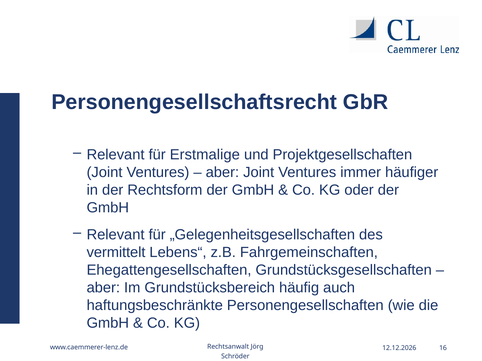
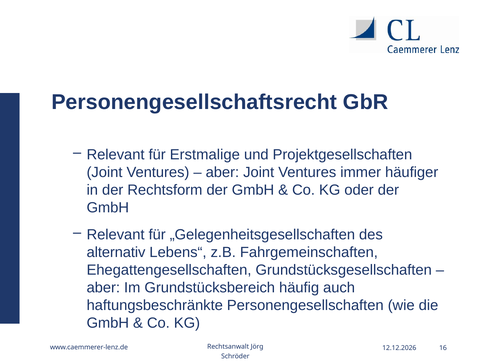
vermittelt: vermittelt -> alternativ
